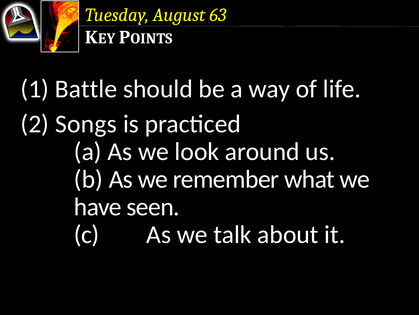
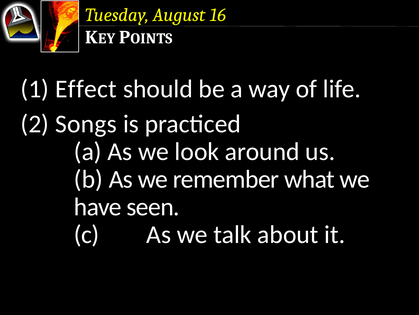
63: 63 -> 16
Battle: Battle -> Effect
